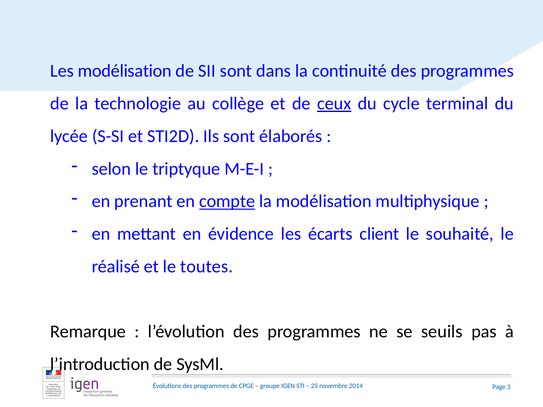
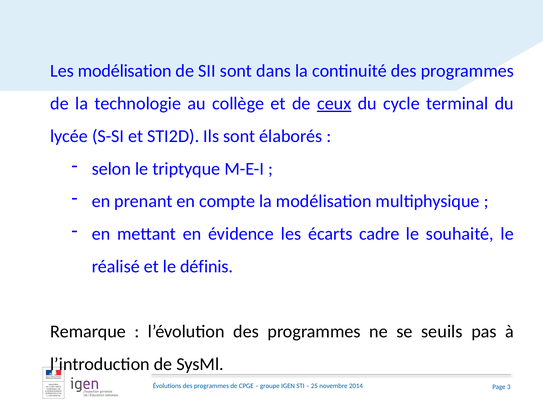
compte underline: present -> none
client: client -> cadre
toutes: toutes -> définis
